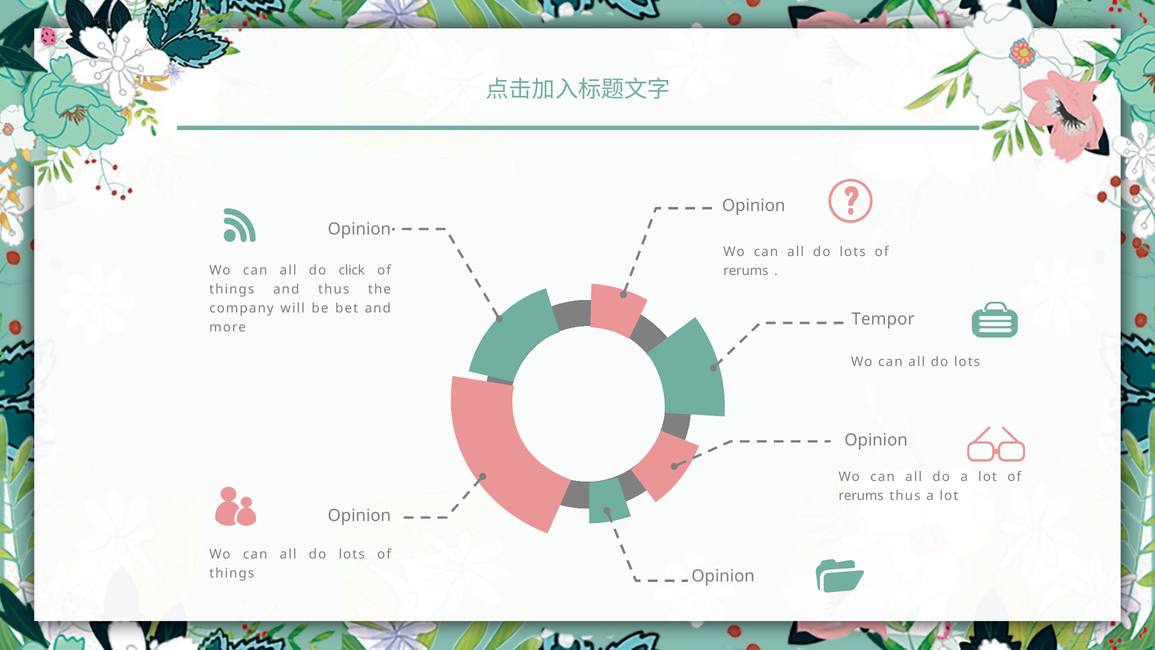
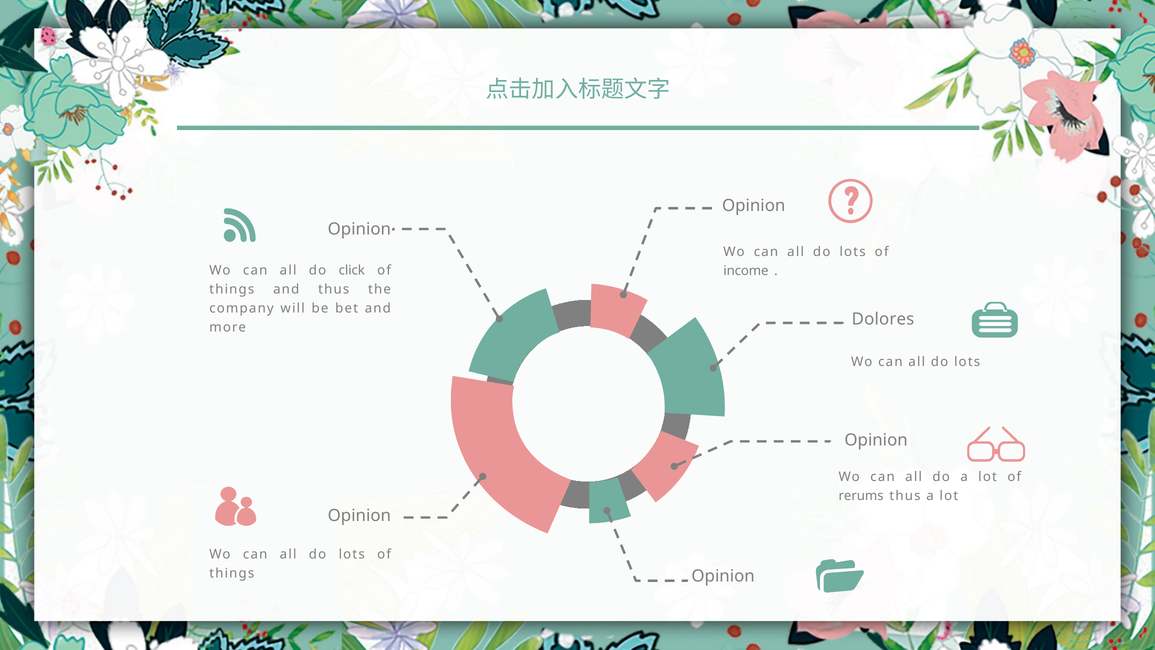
rerums at (746, 271): rerums -> income
Tempor: Tempor -> Dolores
